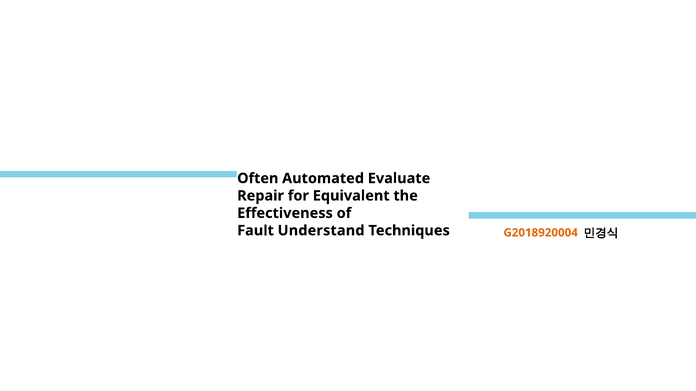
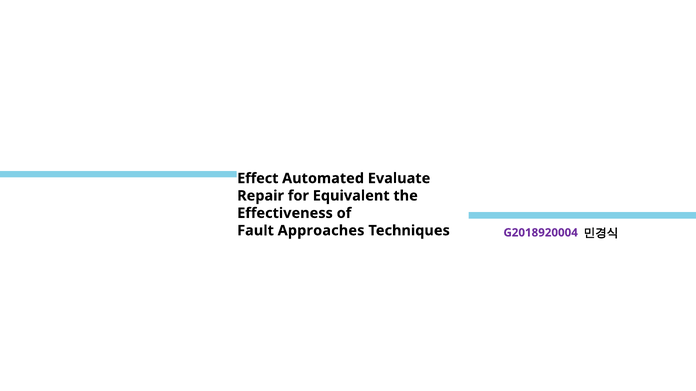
Often: Often -> Effect
Understand: Understand -> Approaches
G2018920004 colour: orange -> purple
